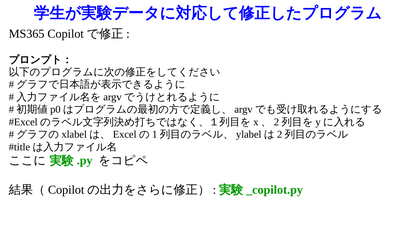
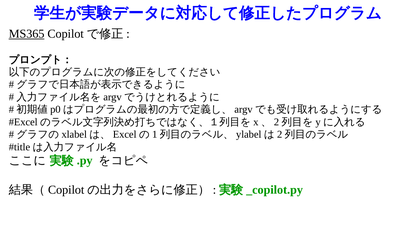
MS365 underline: none -> present
